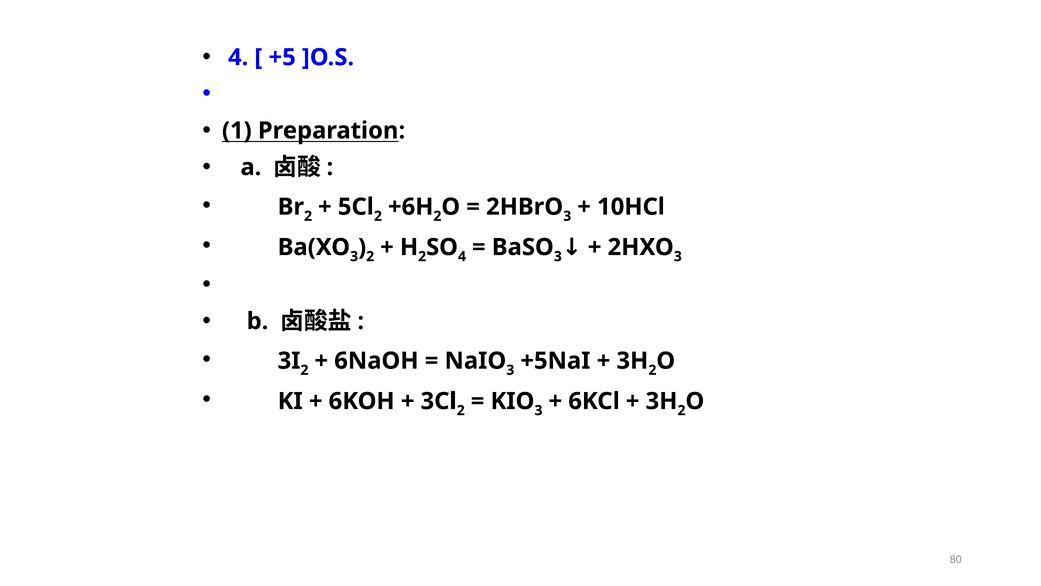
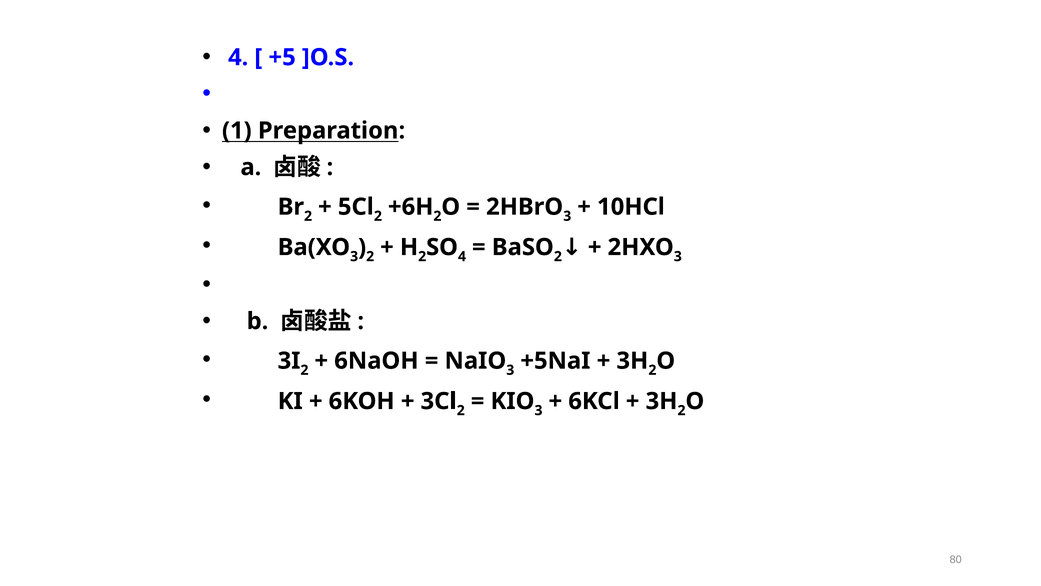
3 at (558, 256): 3 -> 2
